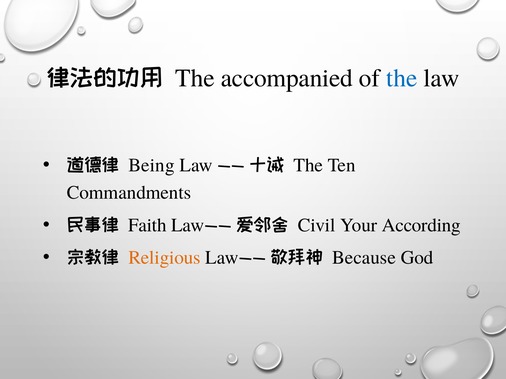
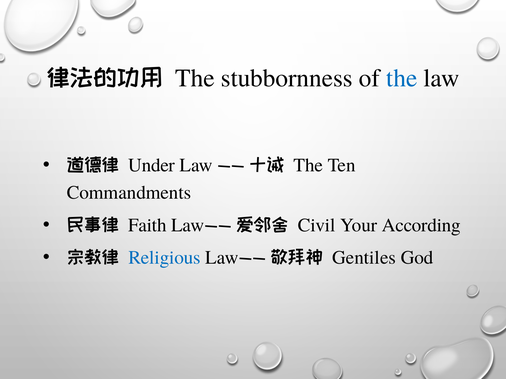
accompanied: accompanied -> stubbornness
Being: Being -> Under
Religious colour: orange -> blue
Because: Because -> Gentiles
